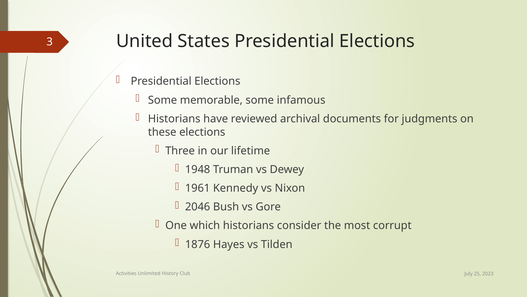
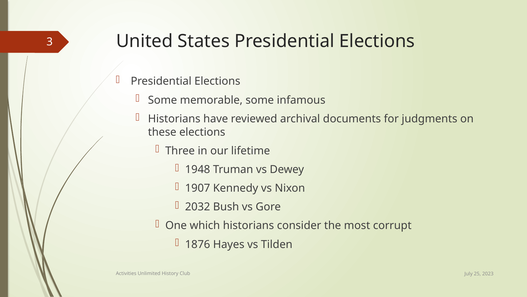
1961: 1961 -> 1907
2046: 2046 -> 2032
